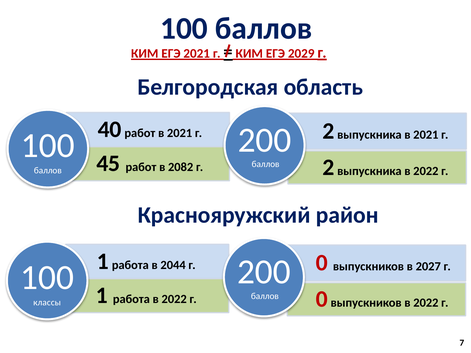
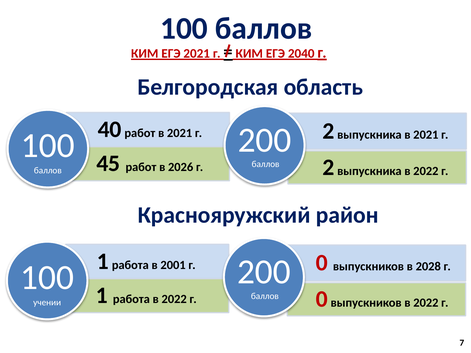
2029: 2029 -> 2040
2082: 2082 -> 2026
2044: 2044 -> 2001
2027: 2027 -> 2028
классы: классы -> учении
